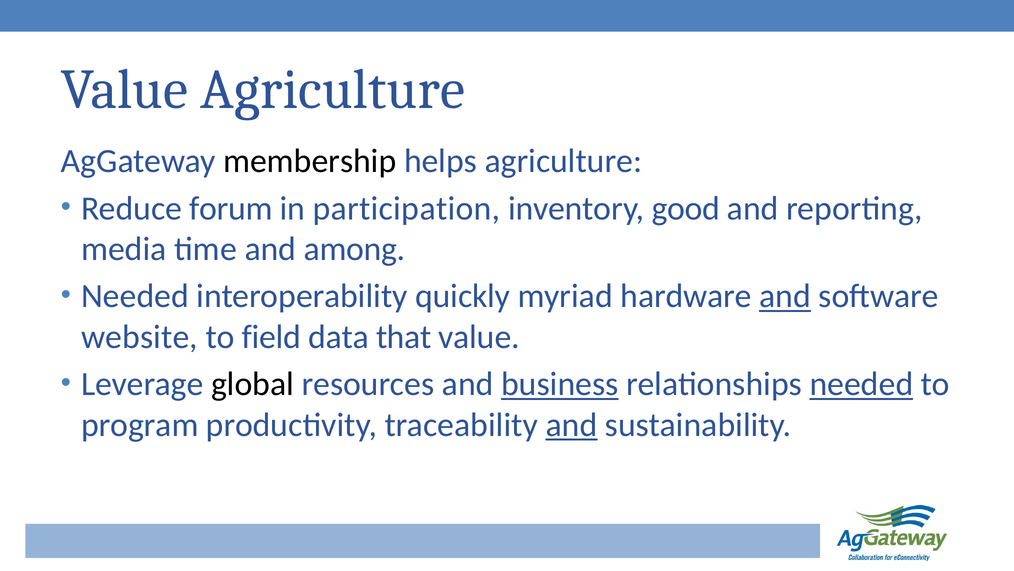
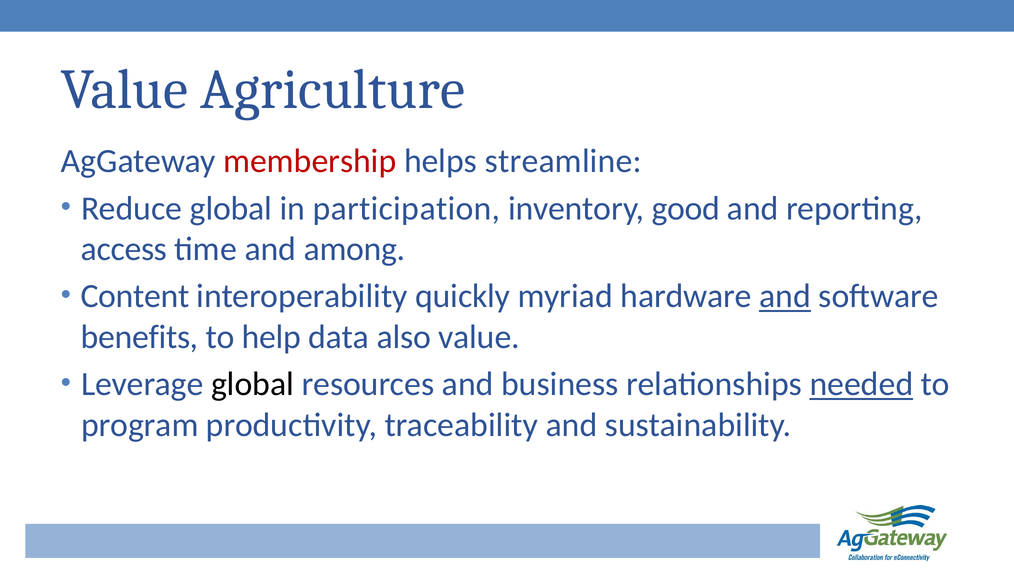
membership colour: black -> red
helps agriculture: agriculture -> streamline
Reduce forum: forum -> global
media: media -> access
Needed at (135, 296): Needed -> Content
website: website -> benefits
field: field -> help
that: that -> also
business underline: present -> none
and at (571, 424) underline: present -> none
